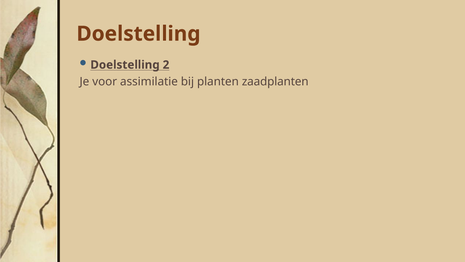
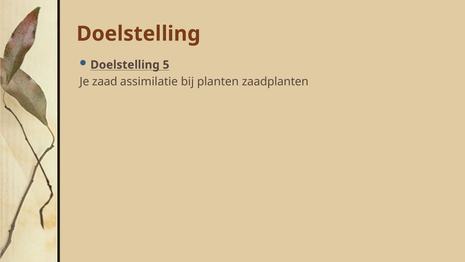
2: 2 -> 5
voor: voor -> zaad
